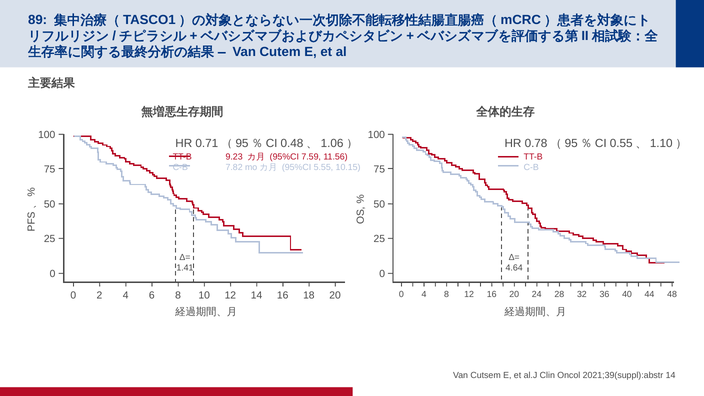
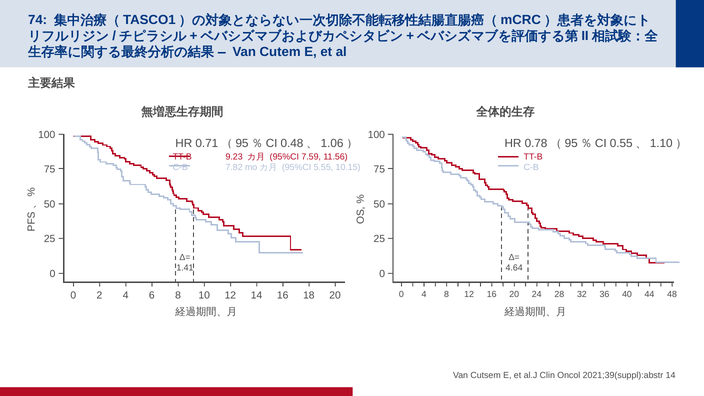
89: 89 -> 74
